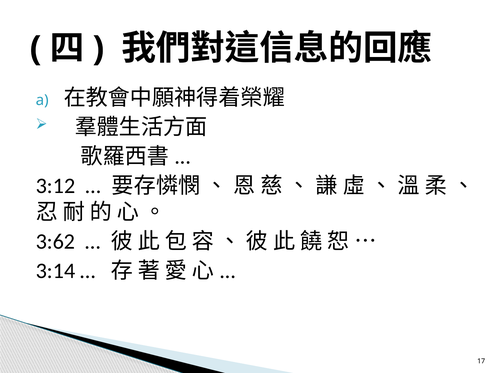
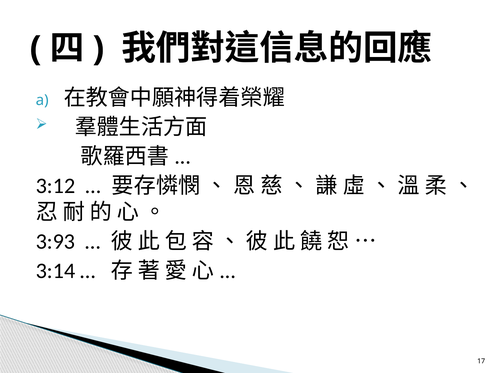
3:62: 3:62 -> 3:93
